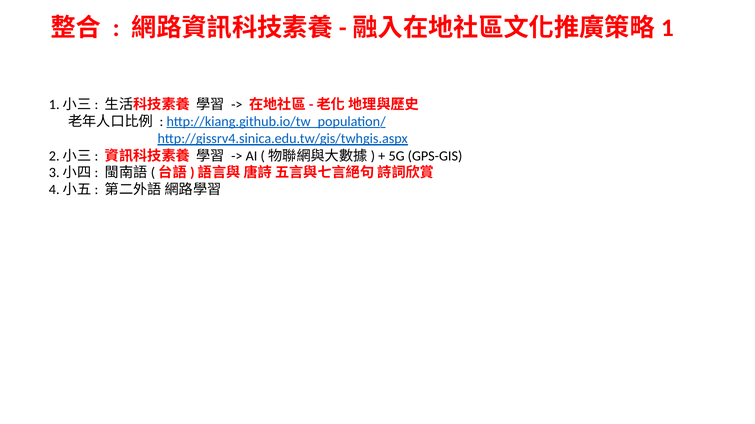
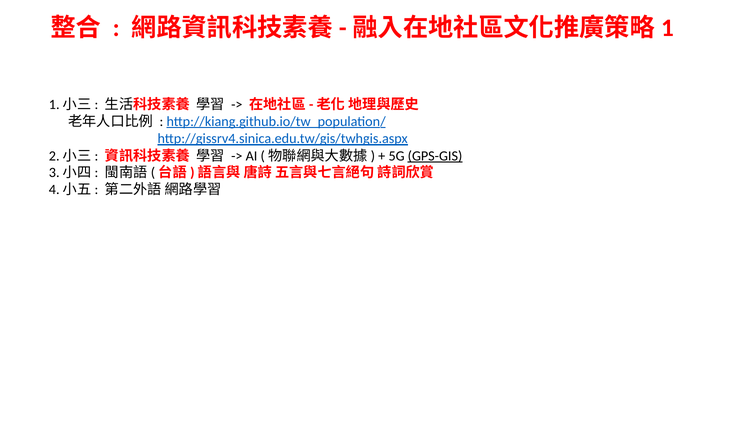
GPS-GIS underline: none -> present
